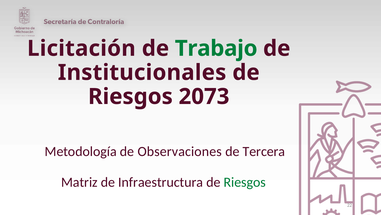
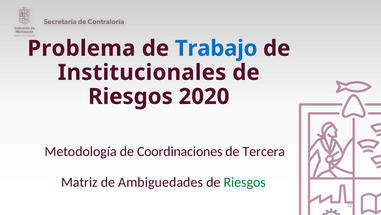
Licitación: Licitación -> Problema
Trabajo colour: green -> blue
2073: 2073 -> 2020
Observaciones: Observaciones -> Coordinaciones
Infraestructura: Infraestructura -> Ambiguedades
